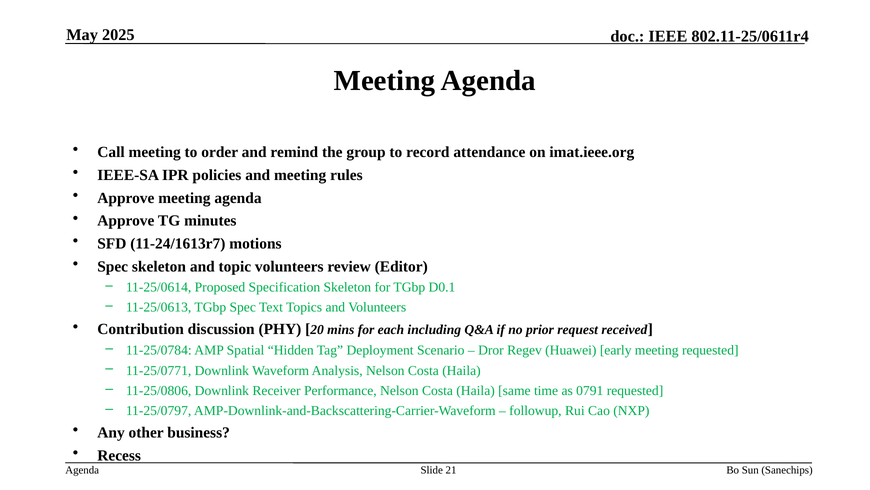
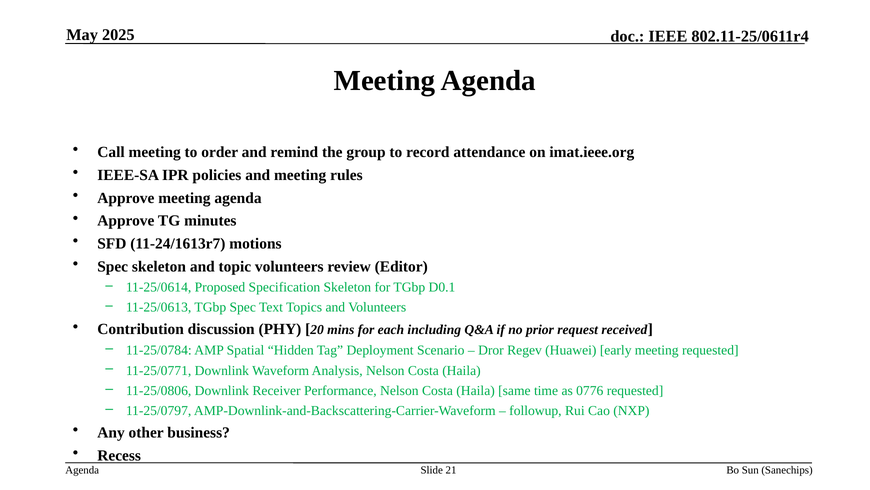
0791: 0791 -> 0776
